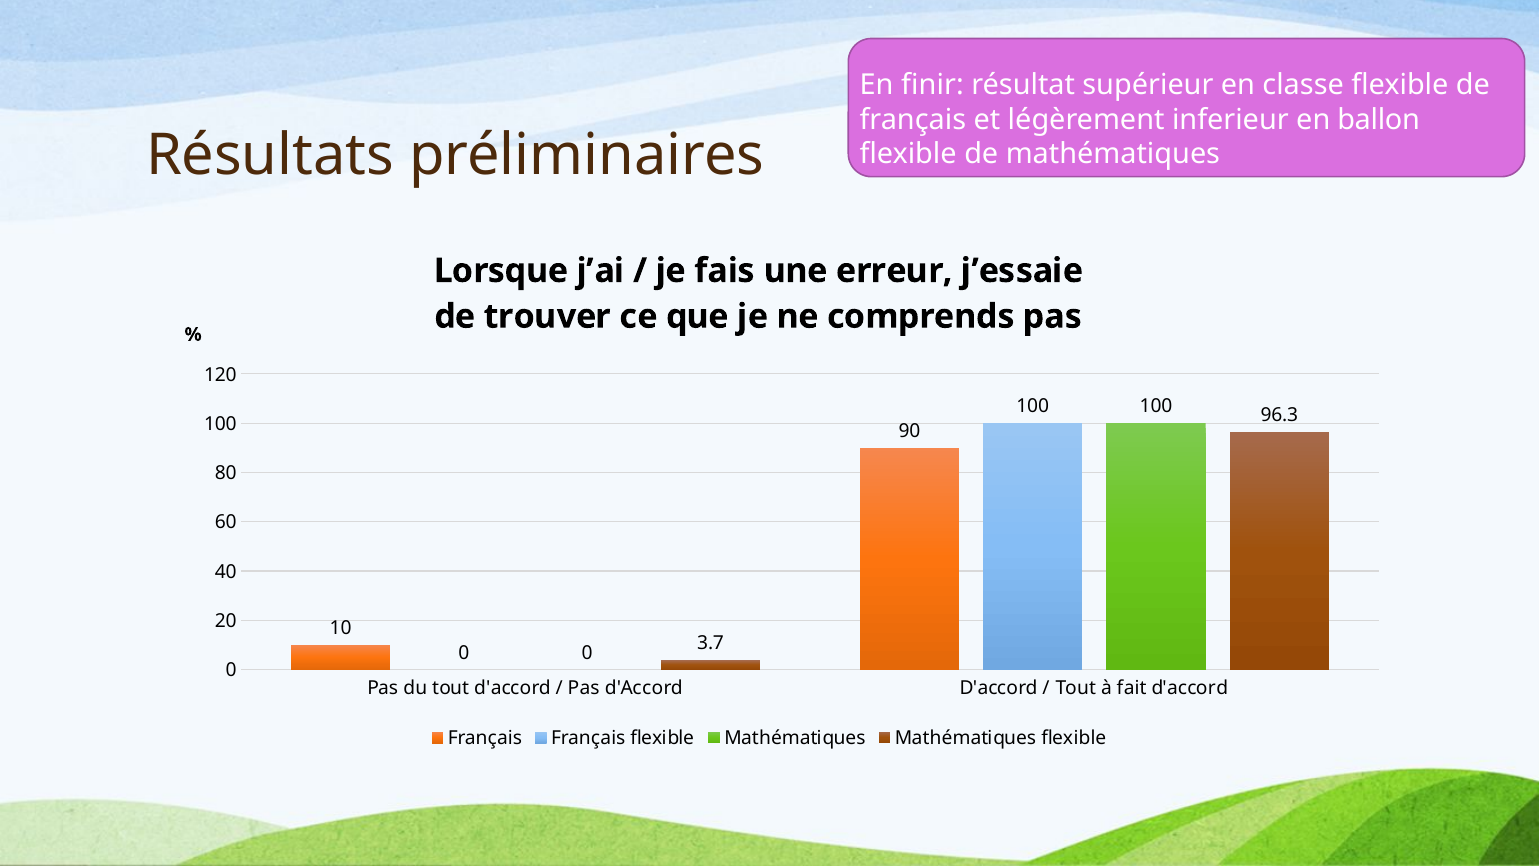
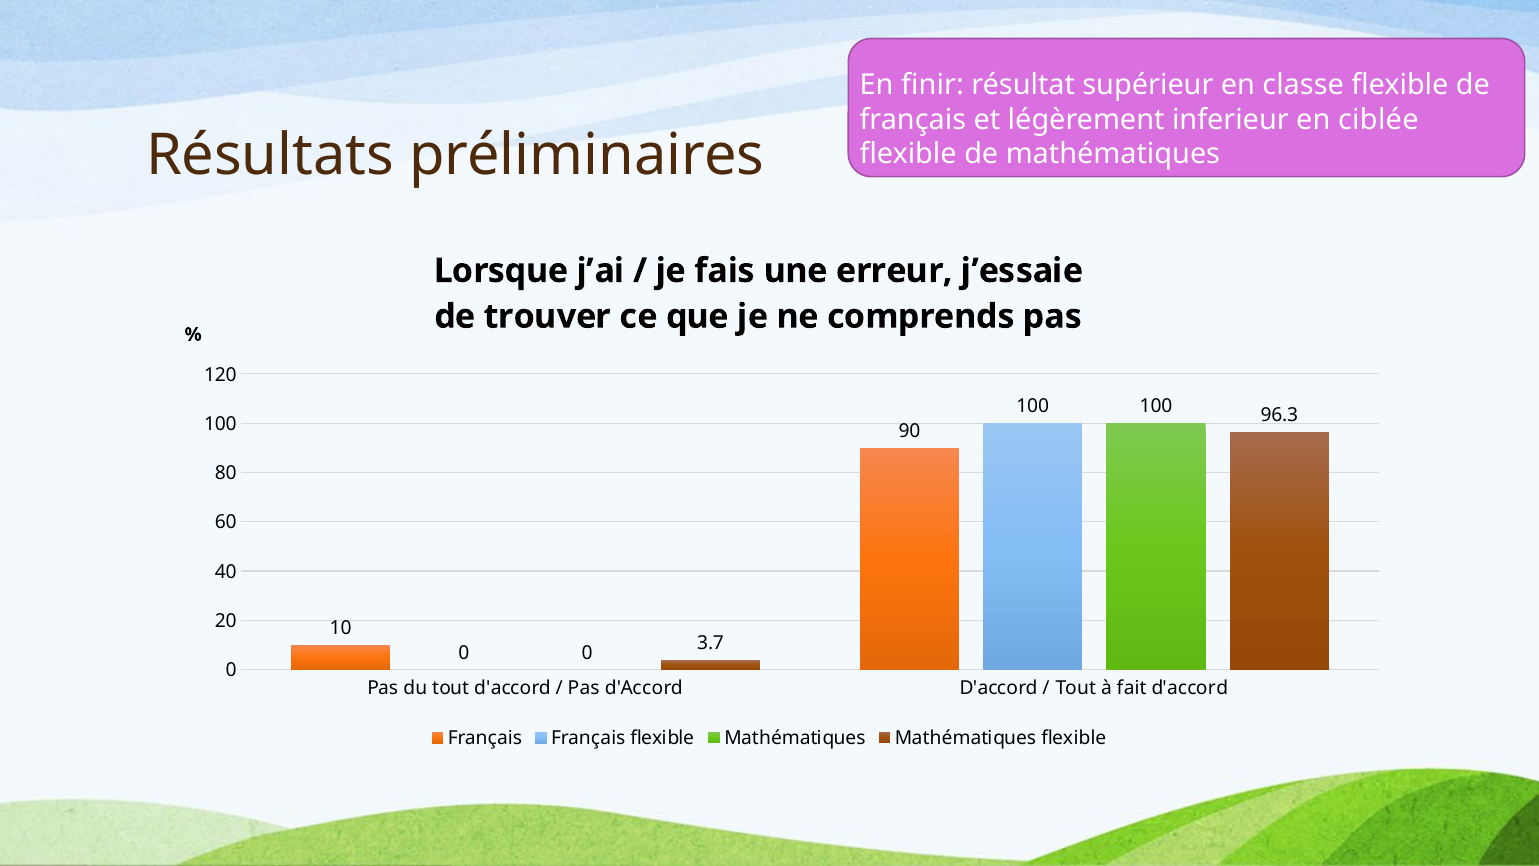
ballon: ballon -> ciblée
